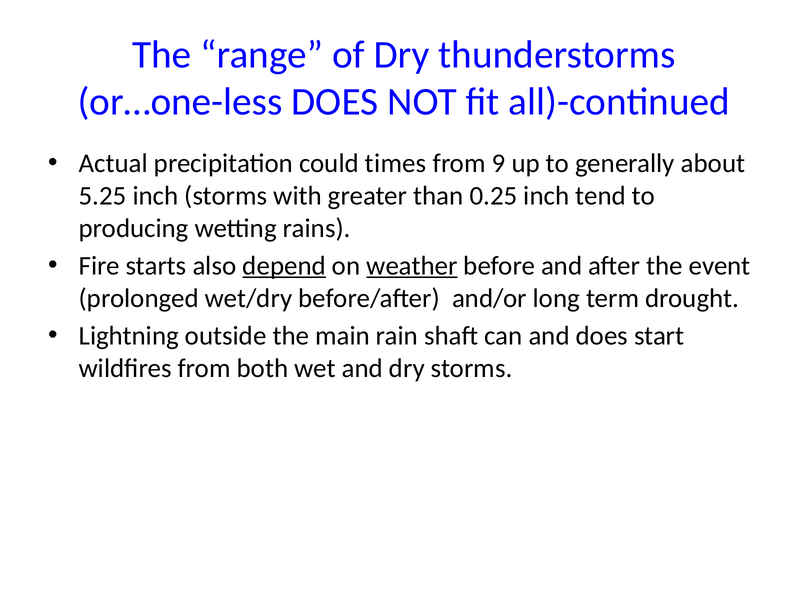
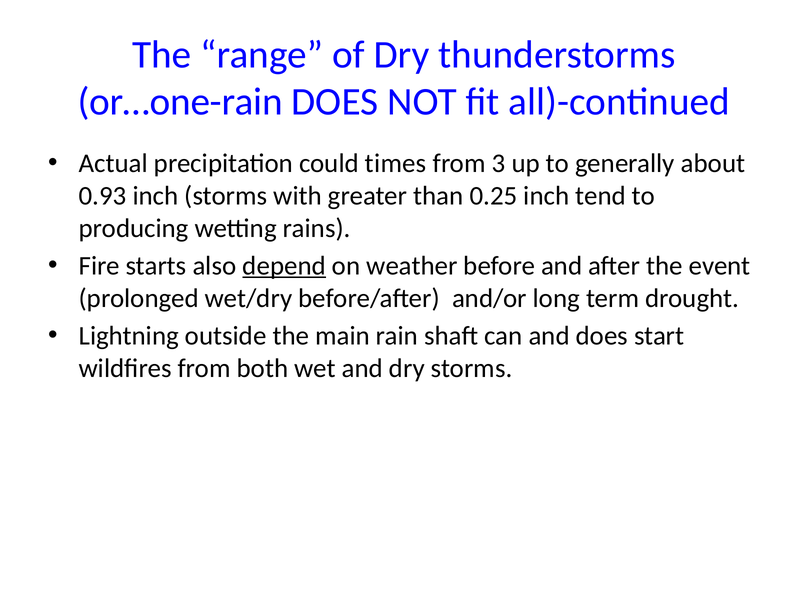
or…one-less: or…one-less -> or…one-rain
9: 9 -> 3
5.25: 5.25 -> 0.93
weather underline: present -> none
